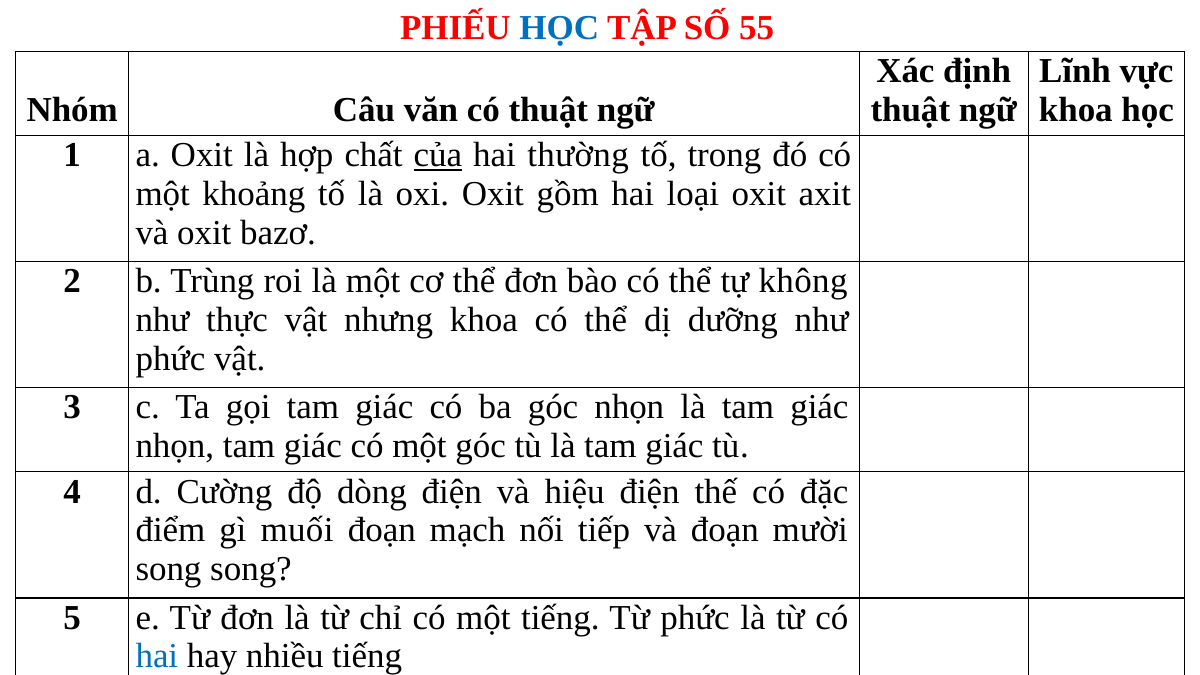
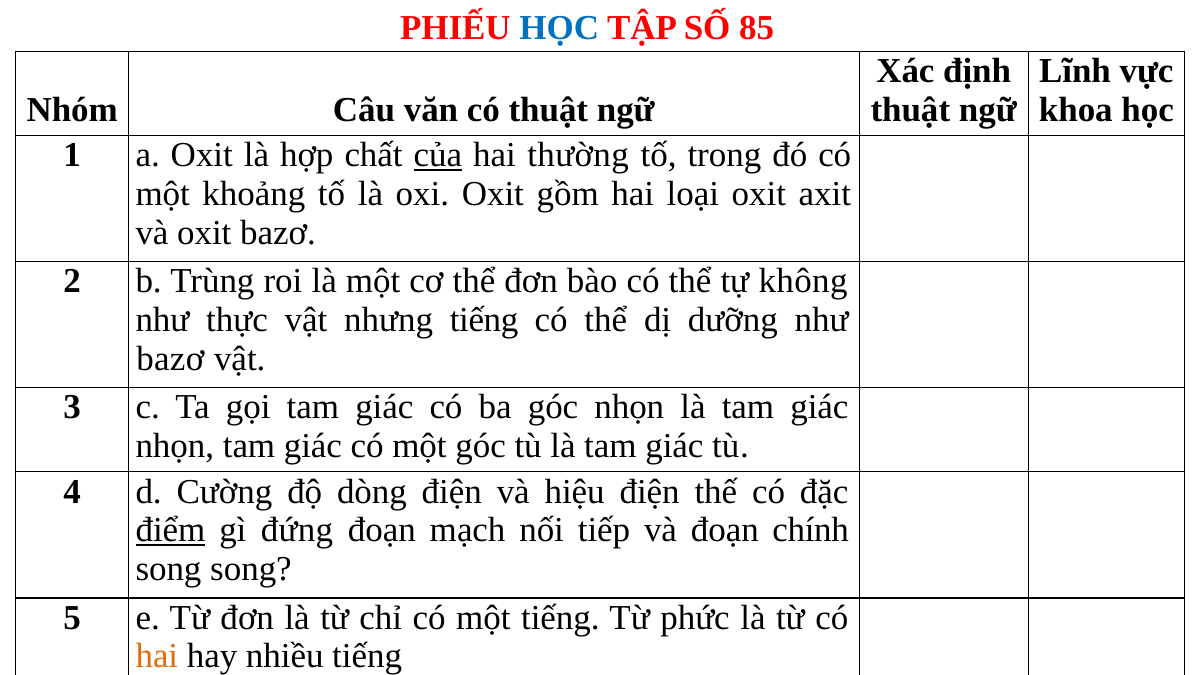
55: 55 -> 85
nhưng khoa: khoa -> tiếng
phức at (170, 359): phức -> bazơ
điểm underline: none -> present
muối: muối -> đứng
mười: mười -> chính
hai at (157, 656) colour: blue -> orange
